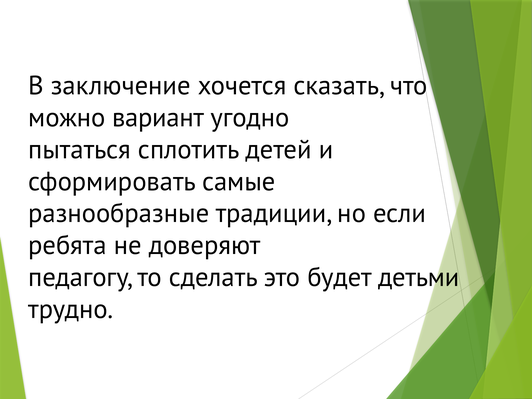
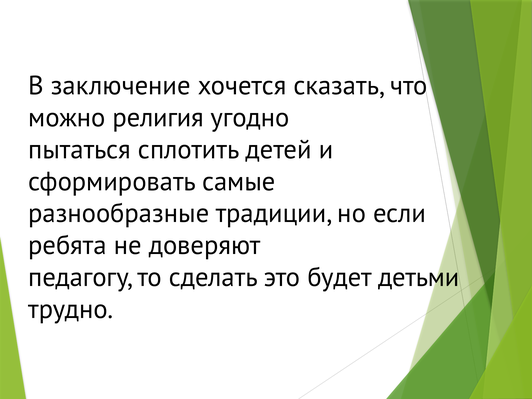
вариант: вариант -> религия
